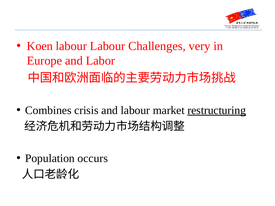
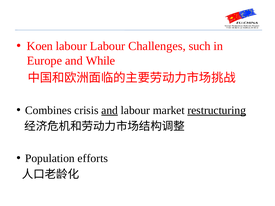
very: very -> such
Labor: Labor -> While
and at (110, 110) underline: none -> present
occurs: occurs -> efforts
